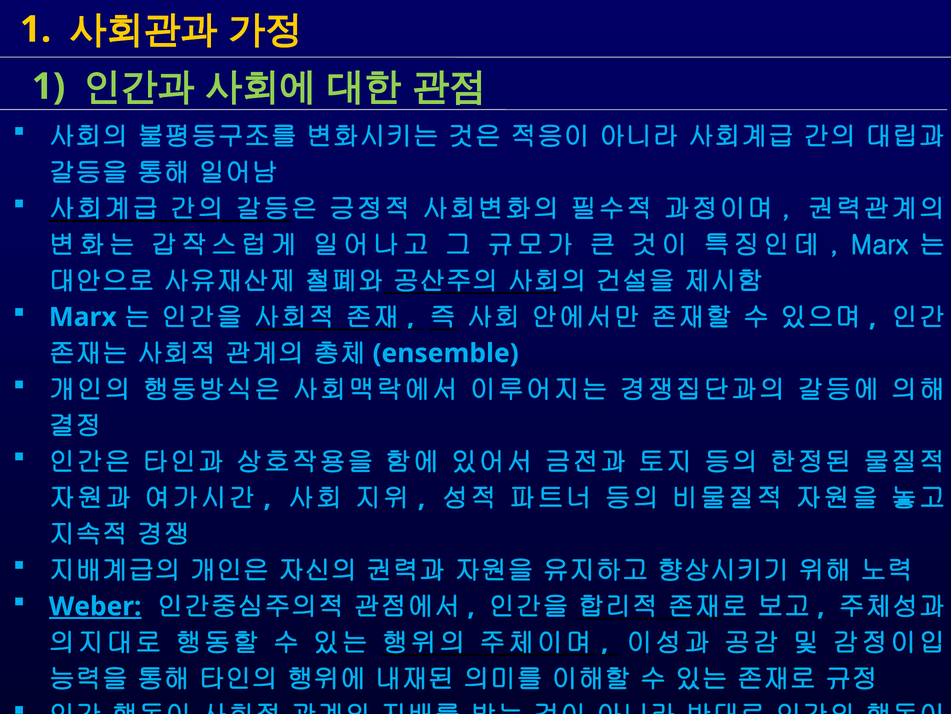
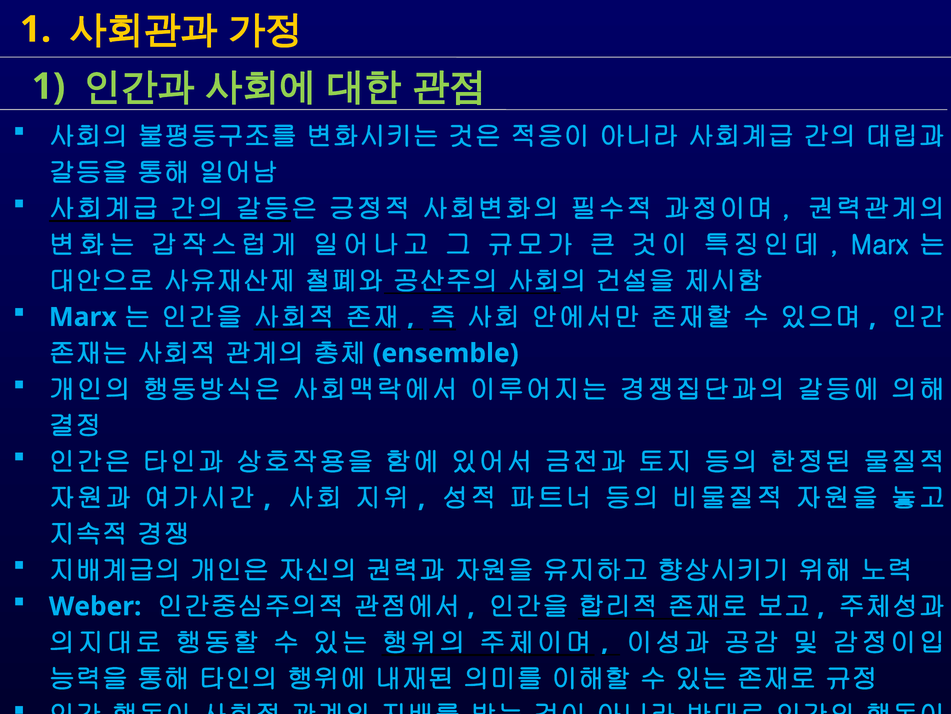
Weber underline: present -> none
